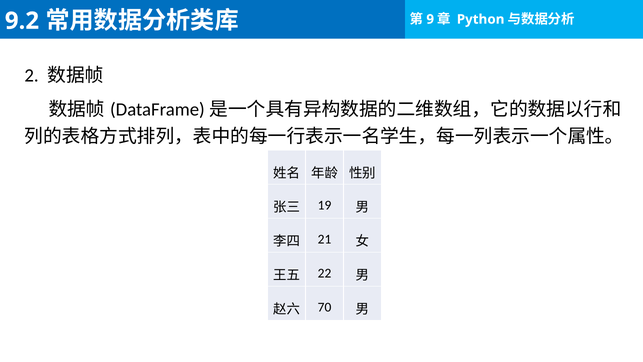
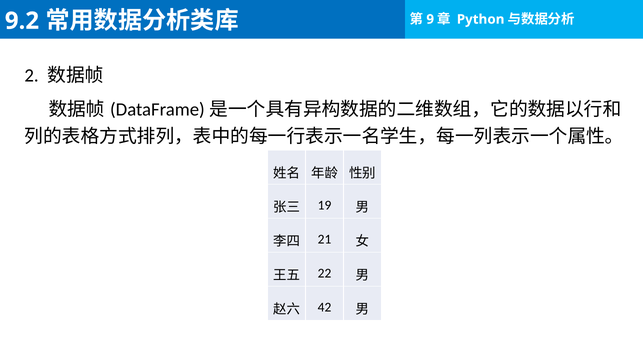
70: 70 -> 42
